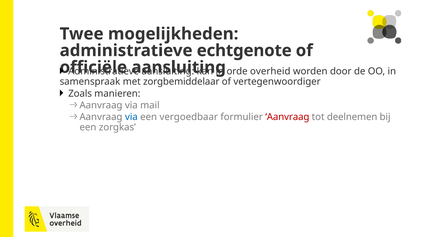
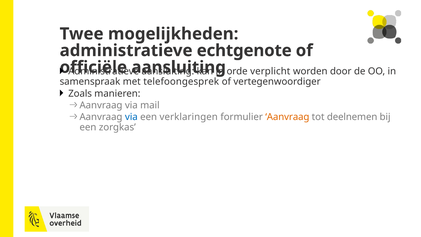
overheid: overheid -> verplicht
zorgbemiddelaar: zorgbemiddelaar -> telefoongesprek
vergoedbaar: vergoedbaar -> verklaringen
Aanvraag at (287, 117) colour: red -> orange
